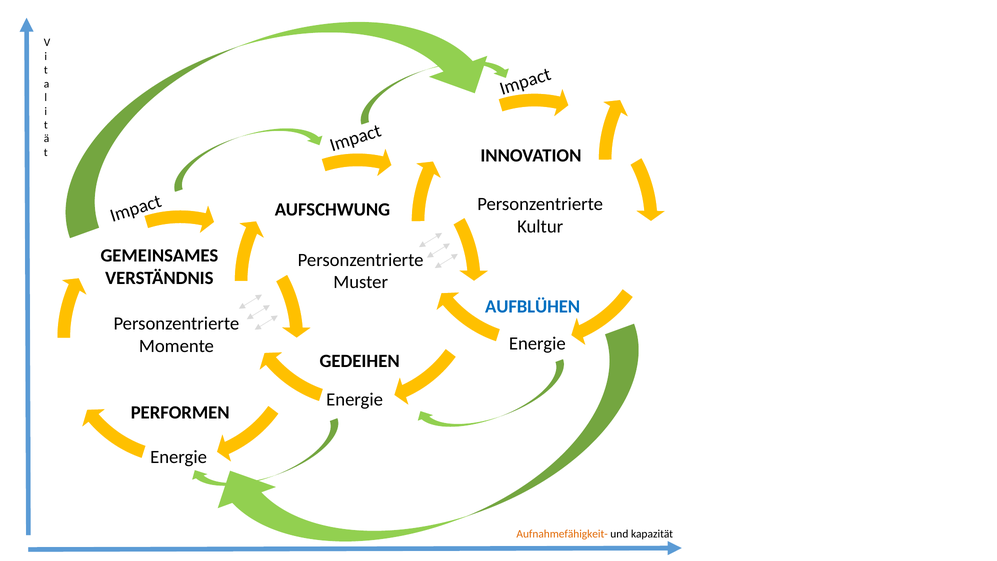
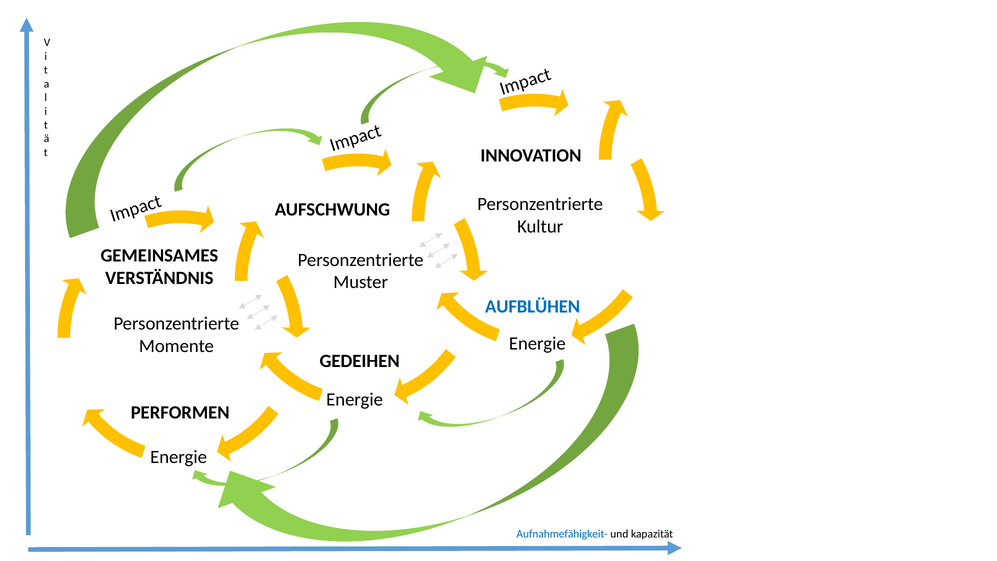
Aufnahmefähigkeit- colour: orange -> blue
